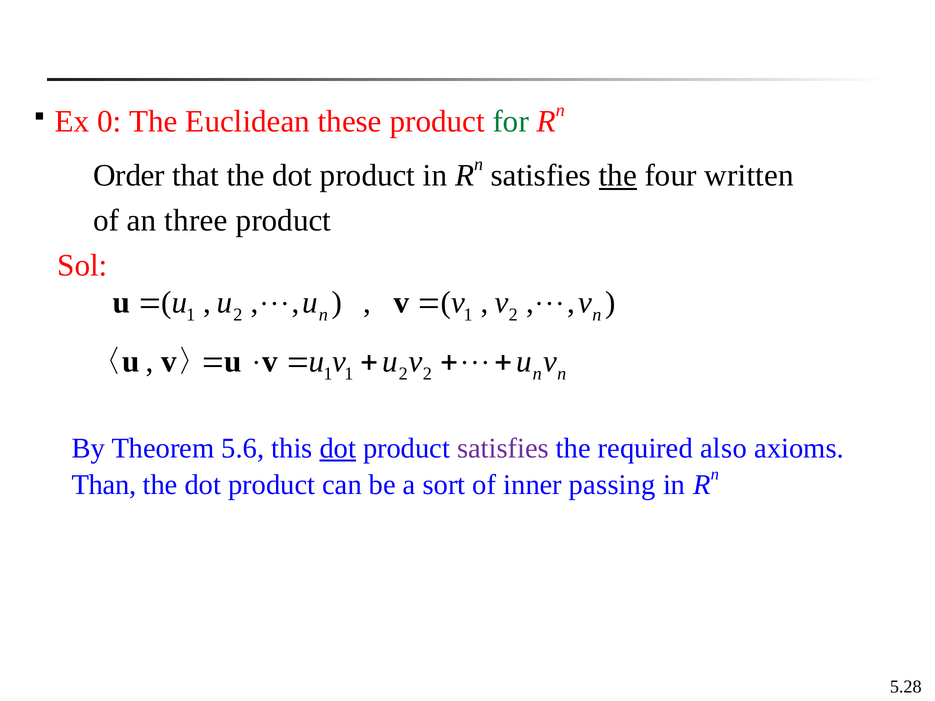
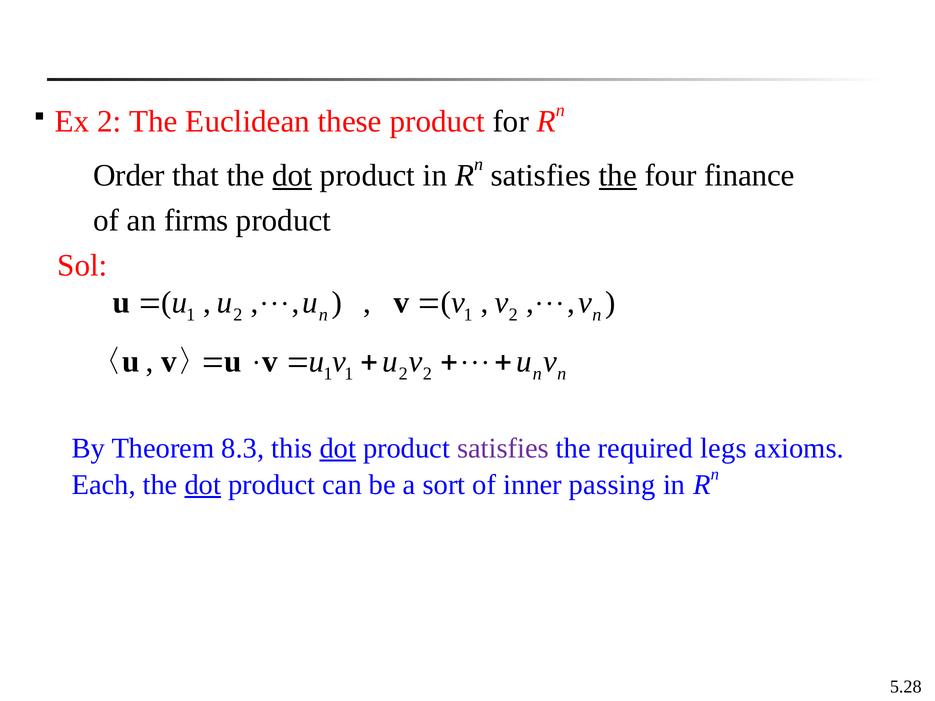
Ex 0: 0 -> 2
for colour: green -> black
dot at (292, 176) underline: none -> present
written: written -> finance
three: three -> firms
5.6: 5.6 -> 8.3
also: also -> legs
Than: Than -> Each
dot at (203, 485) underline: none -> present
